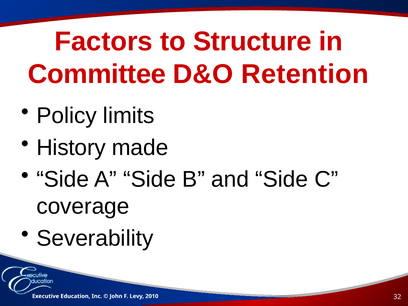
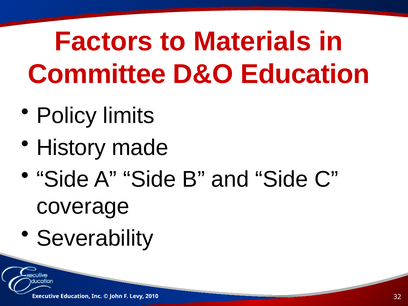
Structure: Structure -> Materials
D&O Retention: Retention -> Education
